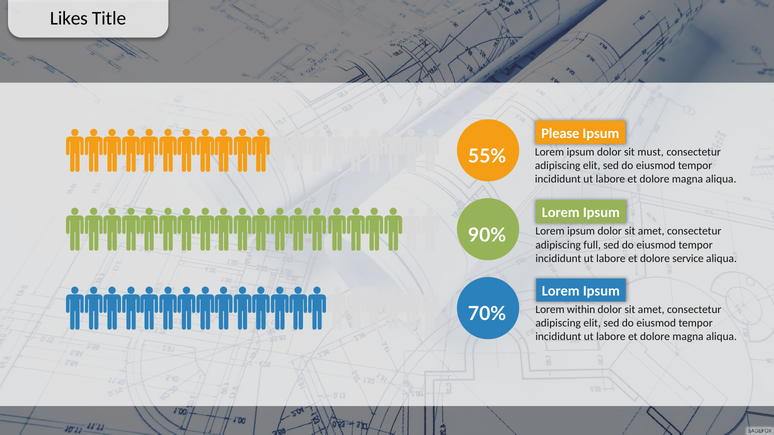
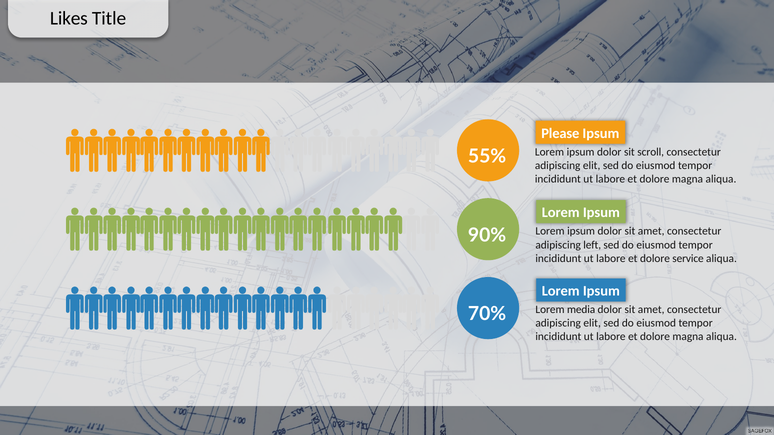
must: must -> scroll
full: full -> left
within: within -> media
